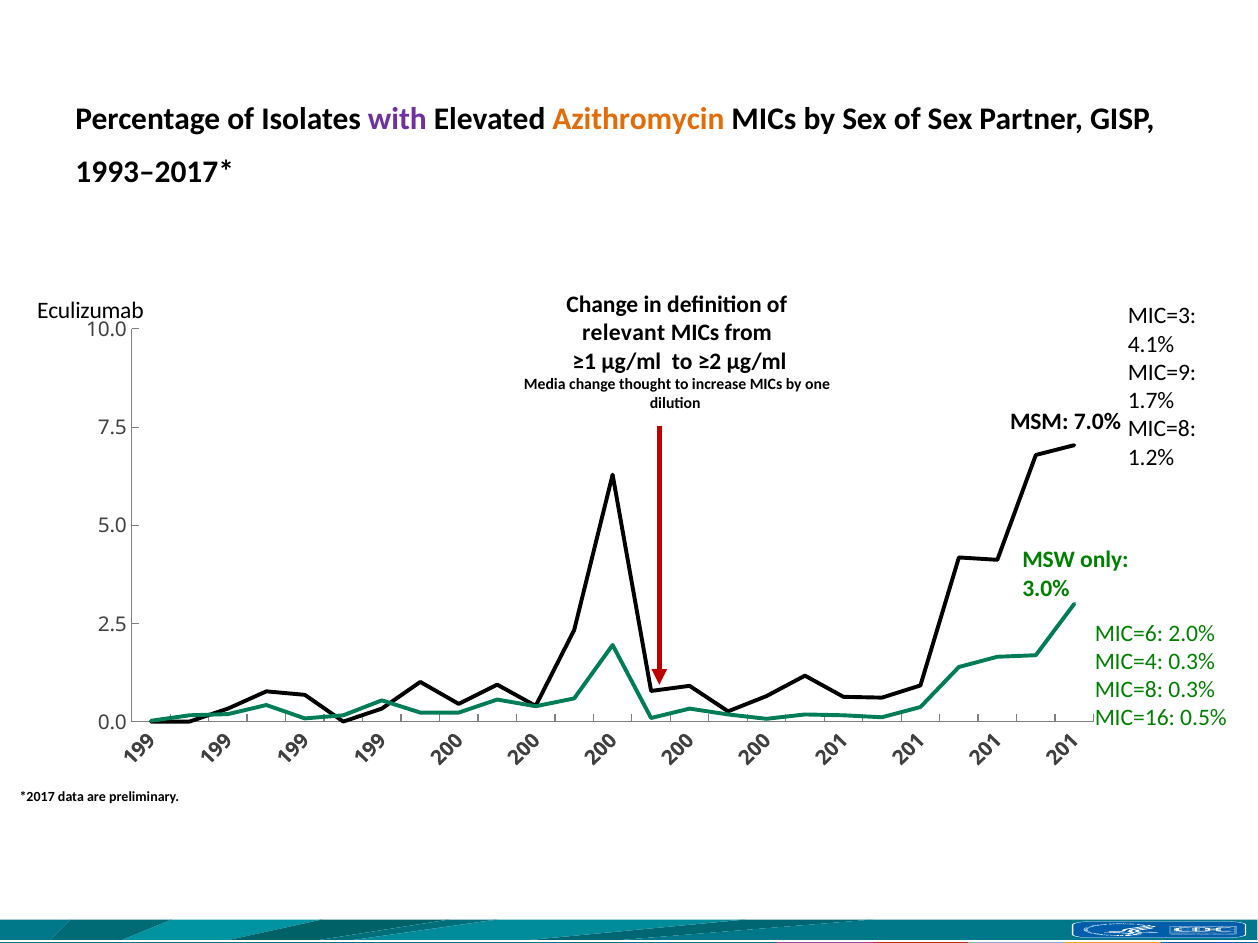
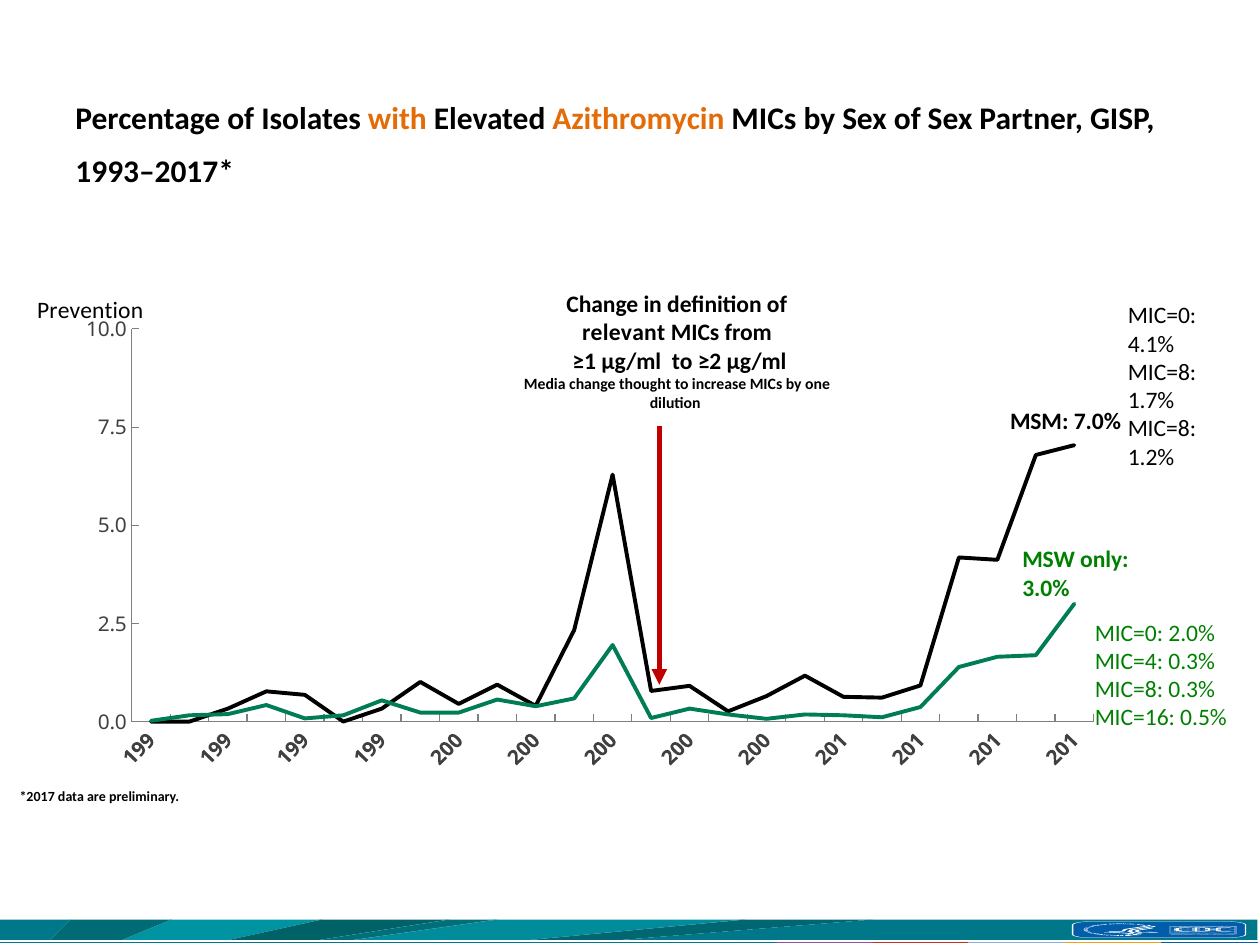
with colour: purple -> orange
Eculizumab: Eculizumab -> Prevention
MIC=3 at (1162, 316): MIC=3 -> MIC=0
MIC=9 at (1162, 373): MIC=9 -> MIC=8
MIC=6 at (1129, 634): MIC=6 -> MIC=0
